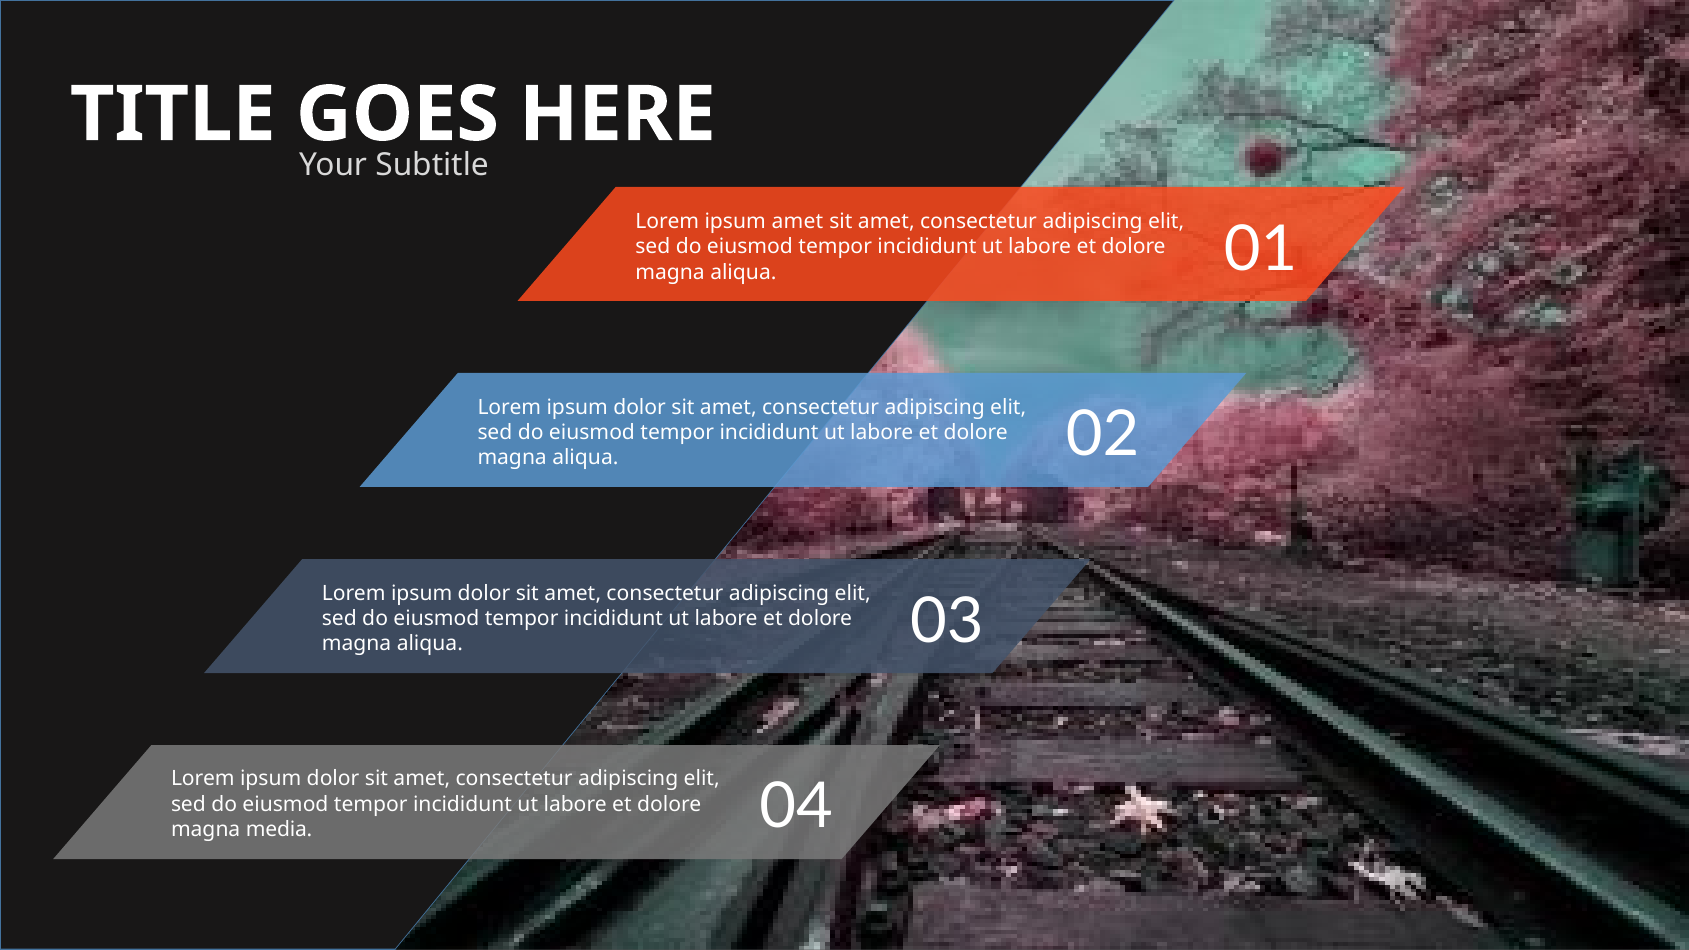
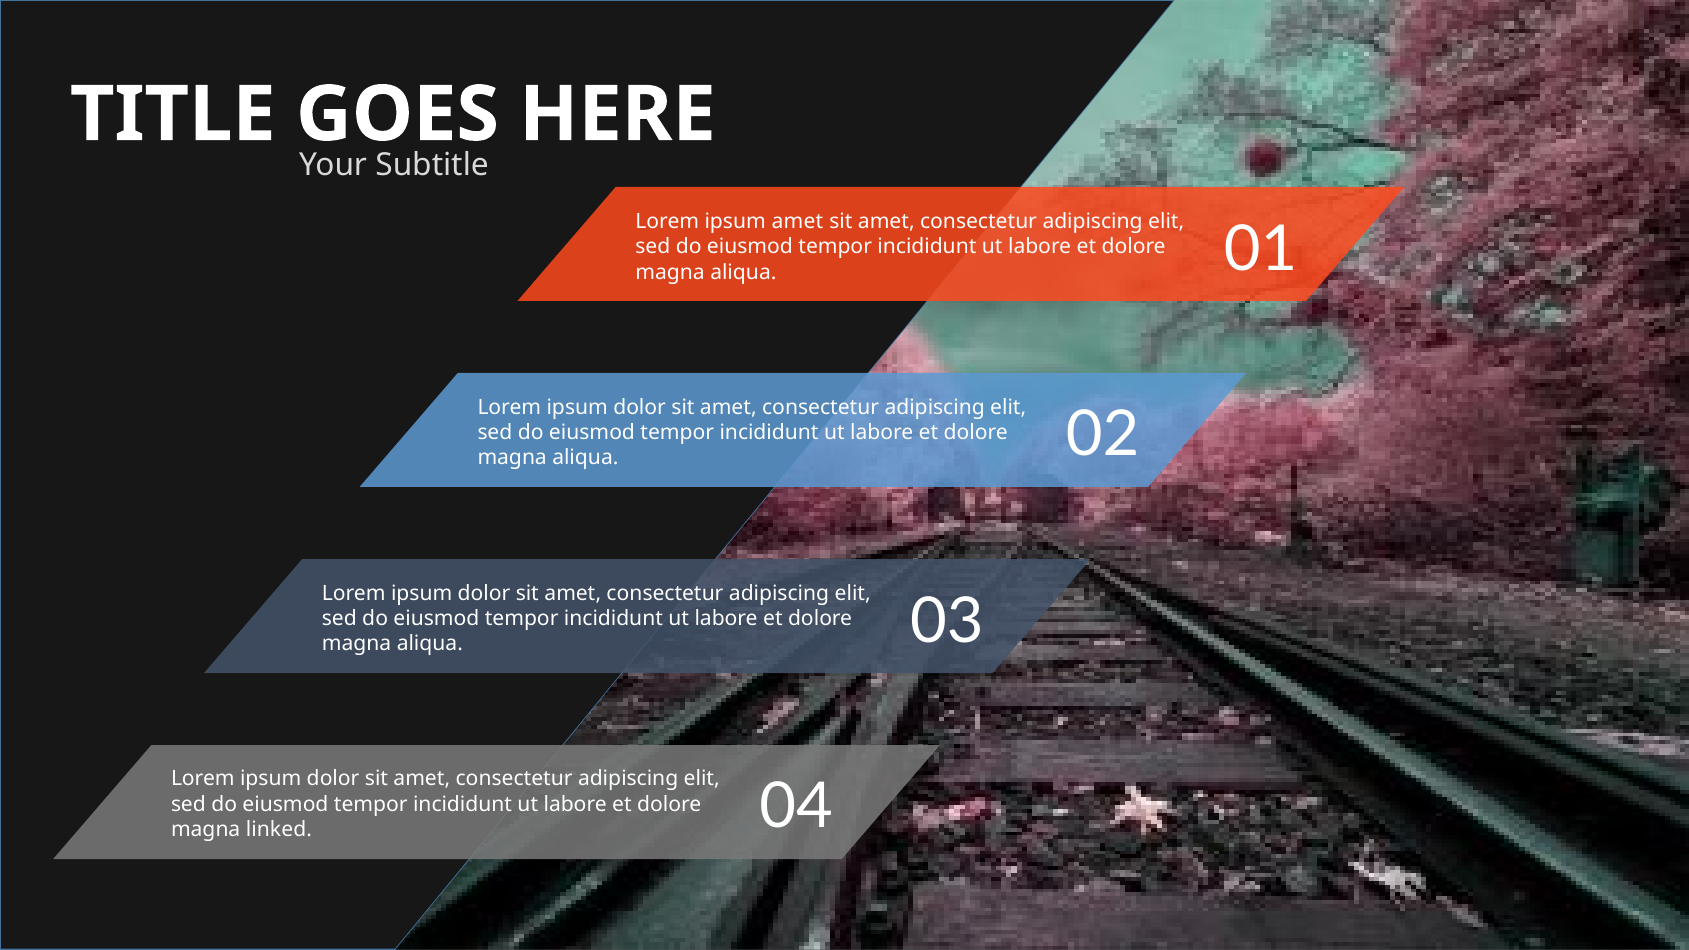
media: media -> linked
